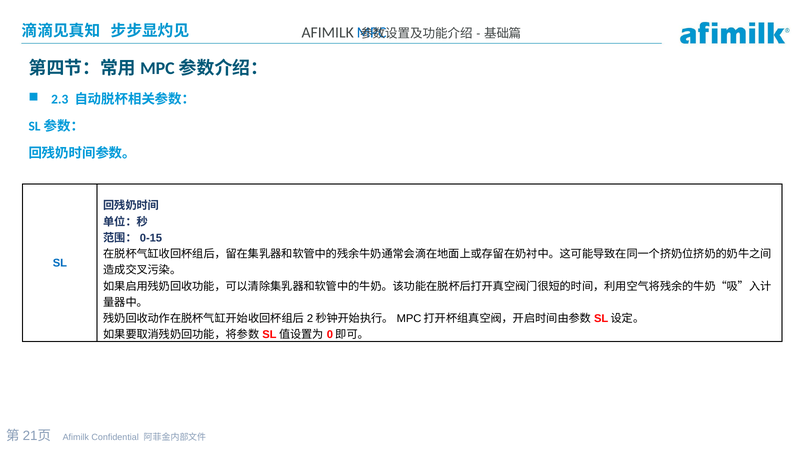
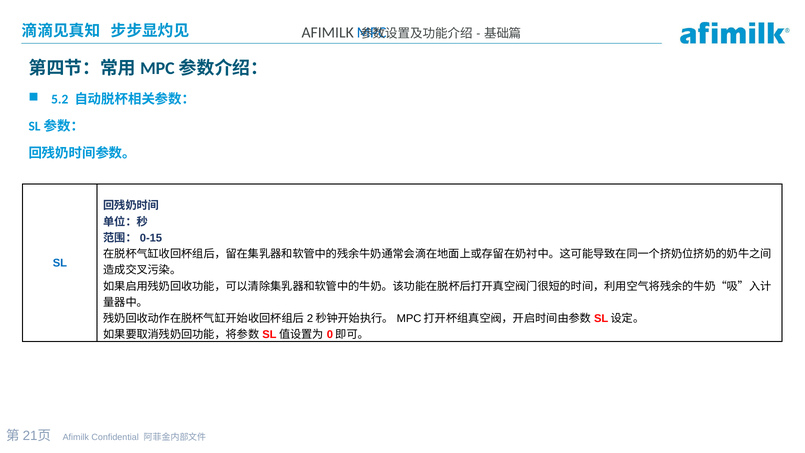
2.3: 2.3 -> 5.2
